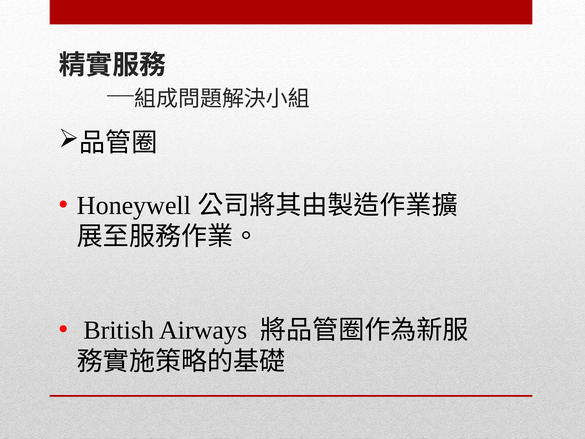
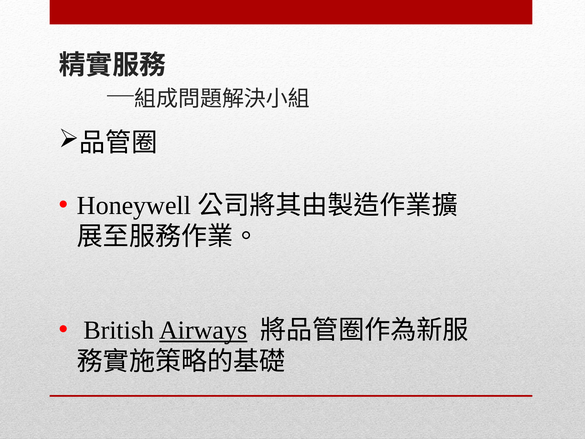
Airways underline: none -> present
